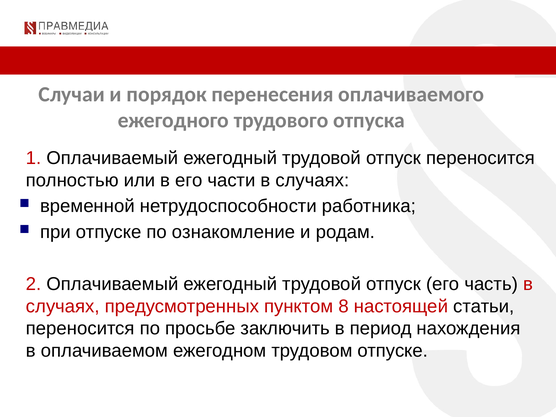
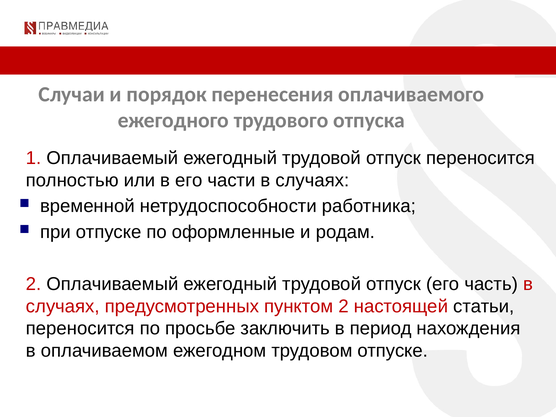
ознакомление: ознакомление -> оформленные
пунктом 8: 8 -> 2
